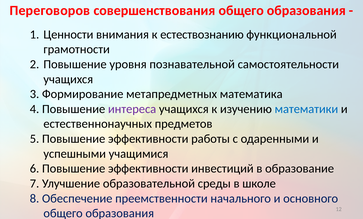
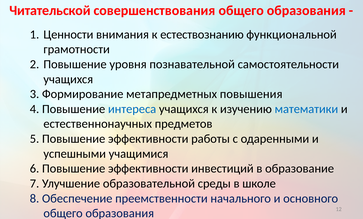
Переговоров: Переговоров -> Читательской
математика: математика -> повышения
интереса colour: purple -> blue
